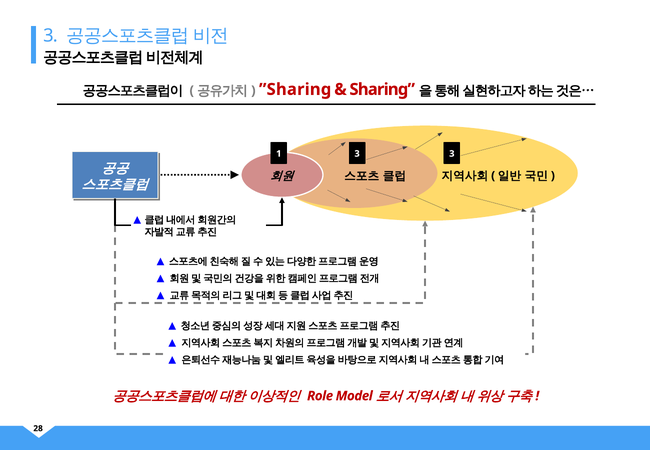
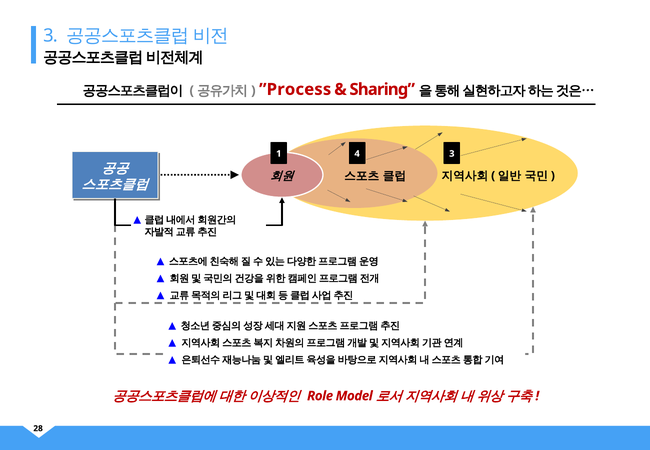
”Sharing: ”Sharing -> ”Process
1 3: 3 -> 4
